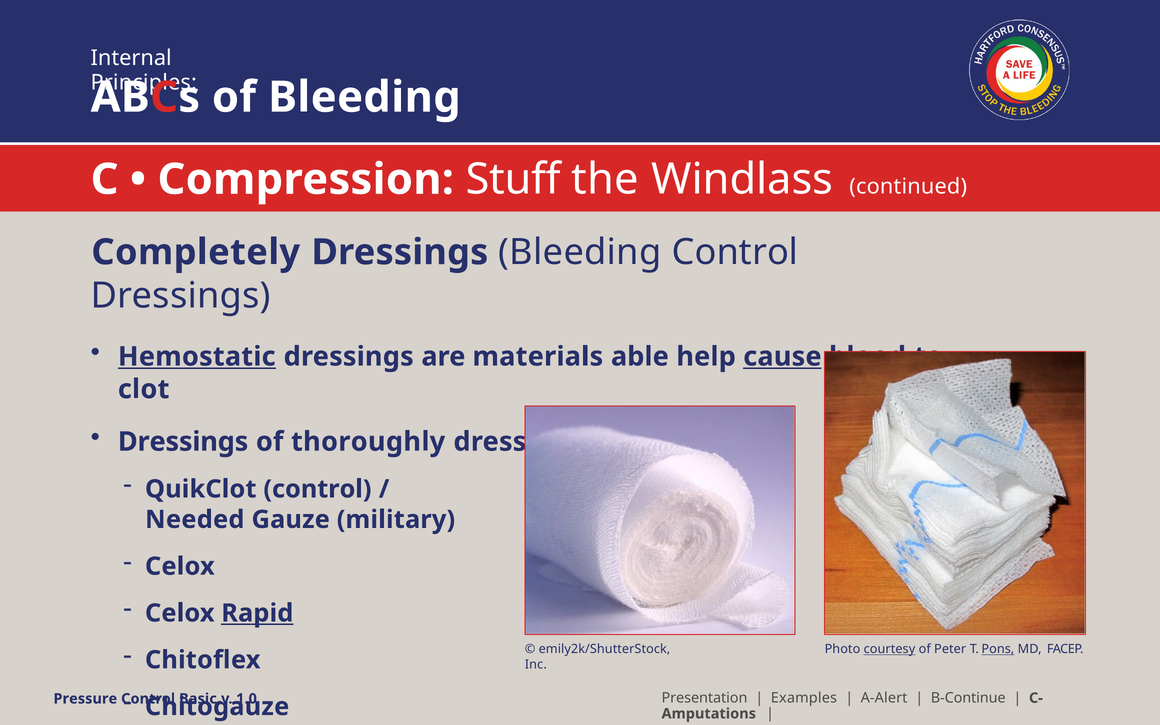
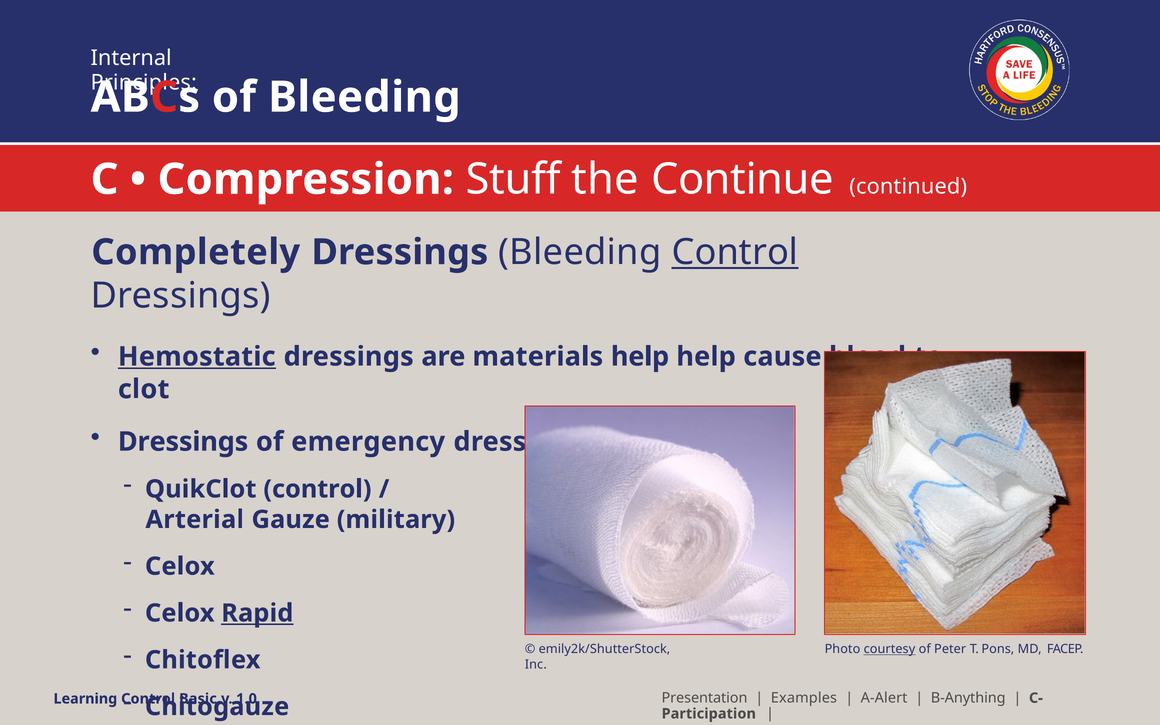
Windlass: Windlass -> Continue
Control at (735, 252) underline: none -> present
materials able: able -> help
cause underline: present -> none
thoroughly: thoroughly -> emergency
Needed: Needed -> Arterial
Pons underline: present -> none
B-Continue: B-Continue -> B-Anything
Pressure: Pressure -> Learning
Amputations: Amputations -> Participation
